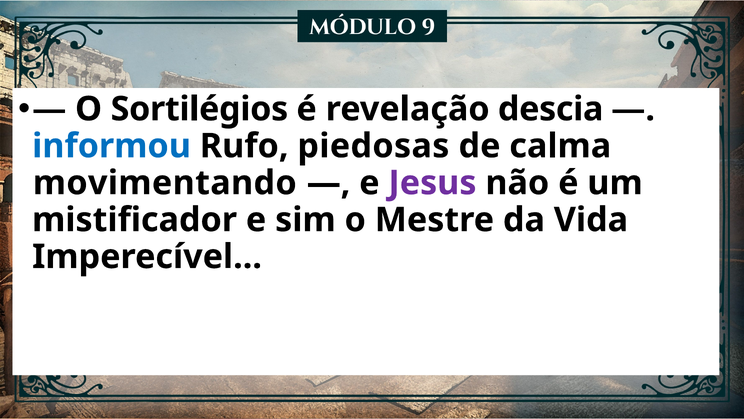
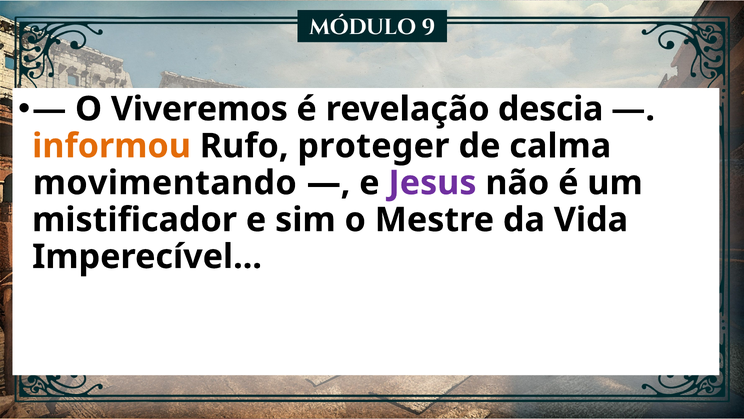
Sortilégios: Sortilégios -> Viveremos
informou colour: blue -> orange
piedosas: piedosas -> proteger
